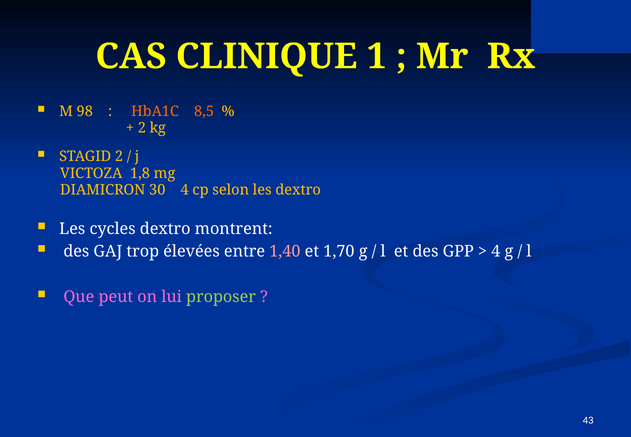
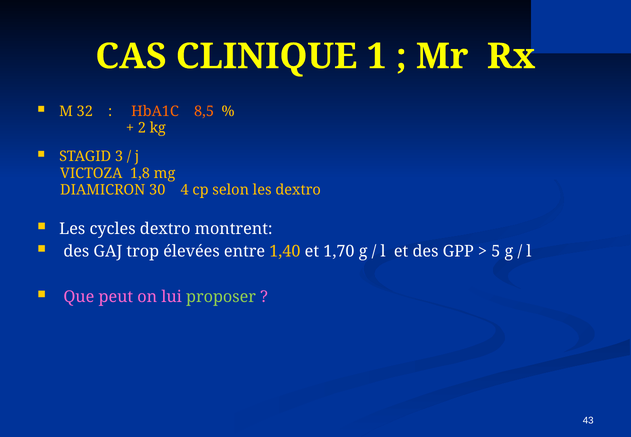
98: 98 -> 32
STAGID 2: 2 -> 3
1,40 colour: pink -> yellow
4 at (496, 251): 4 -> 5
